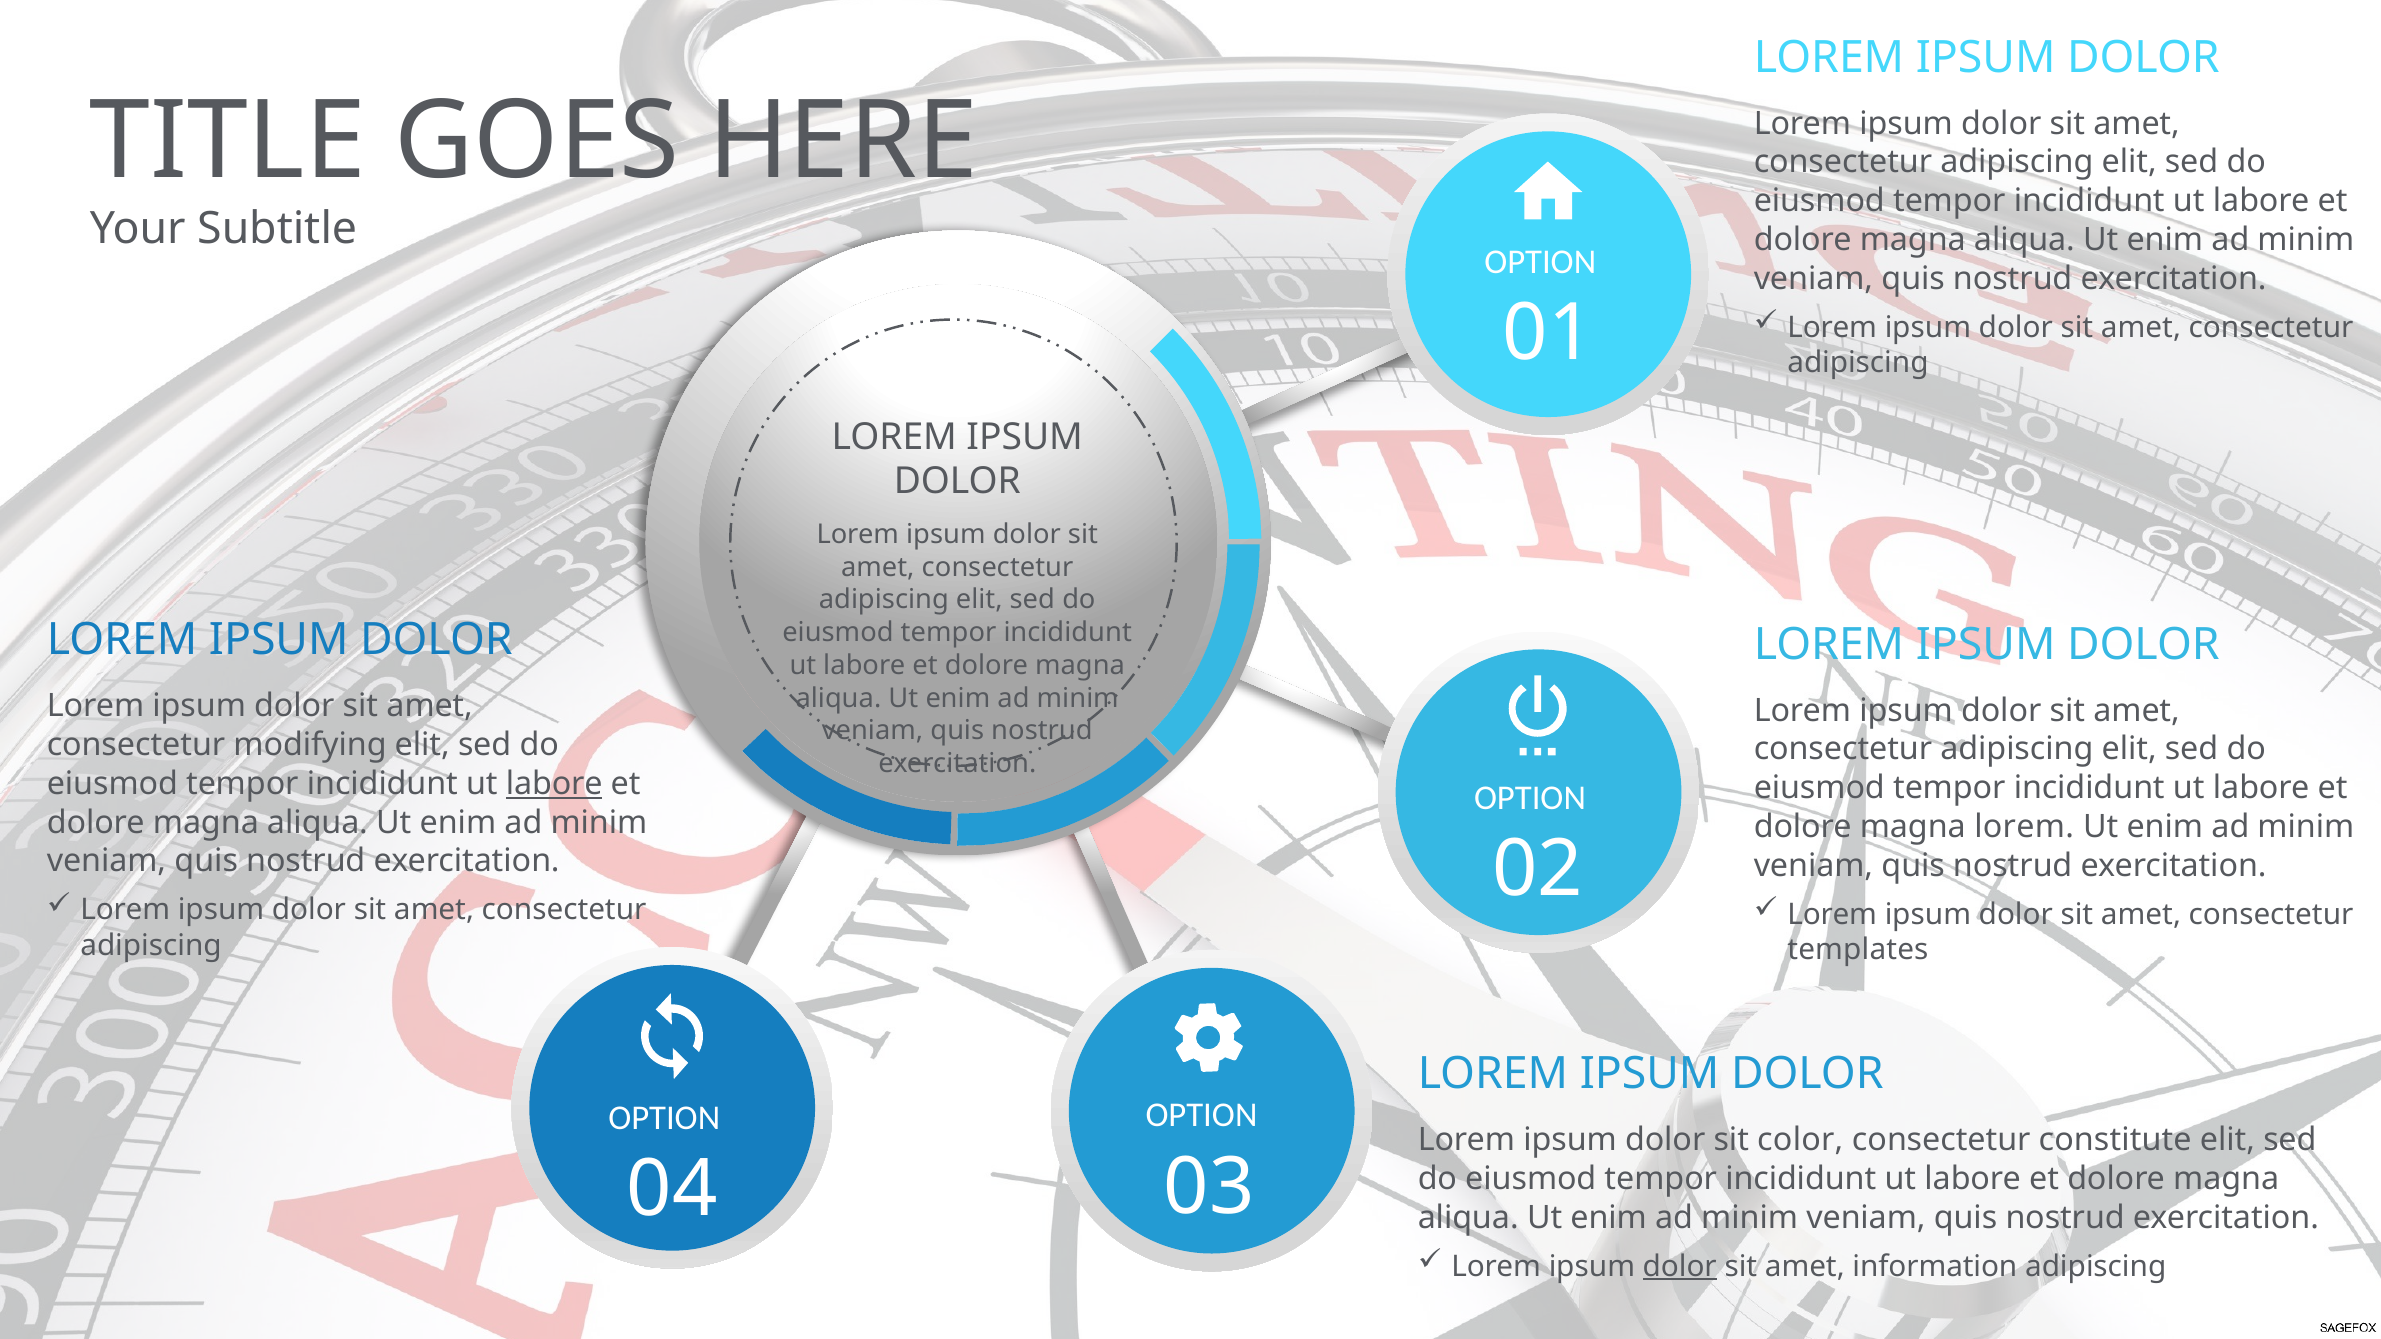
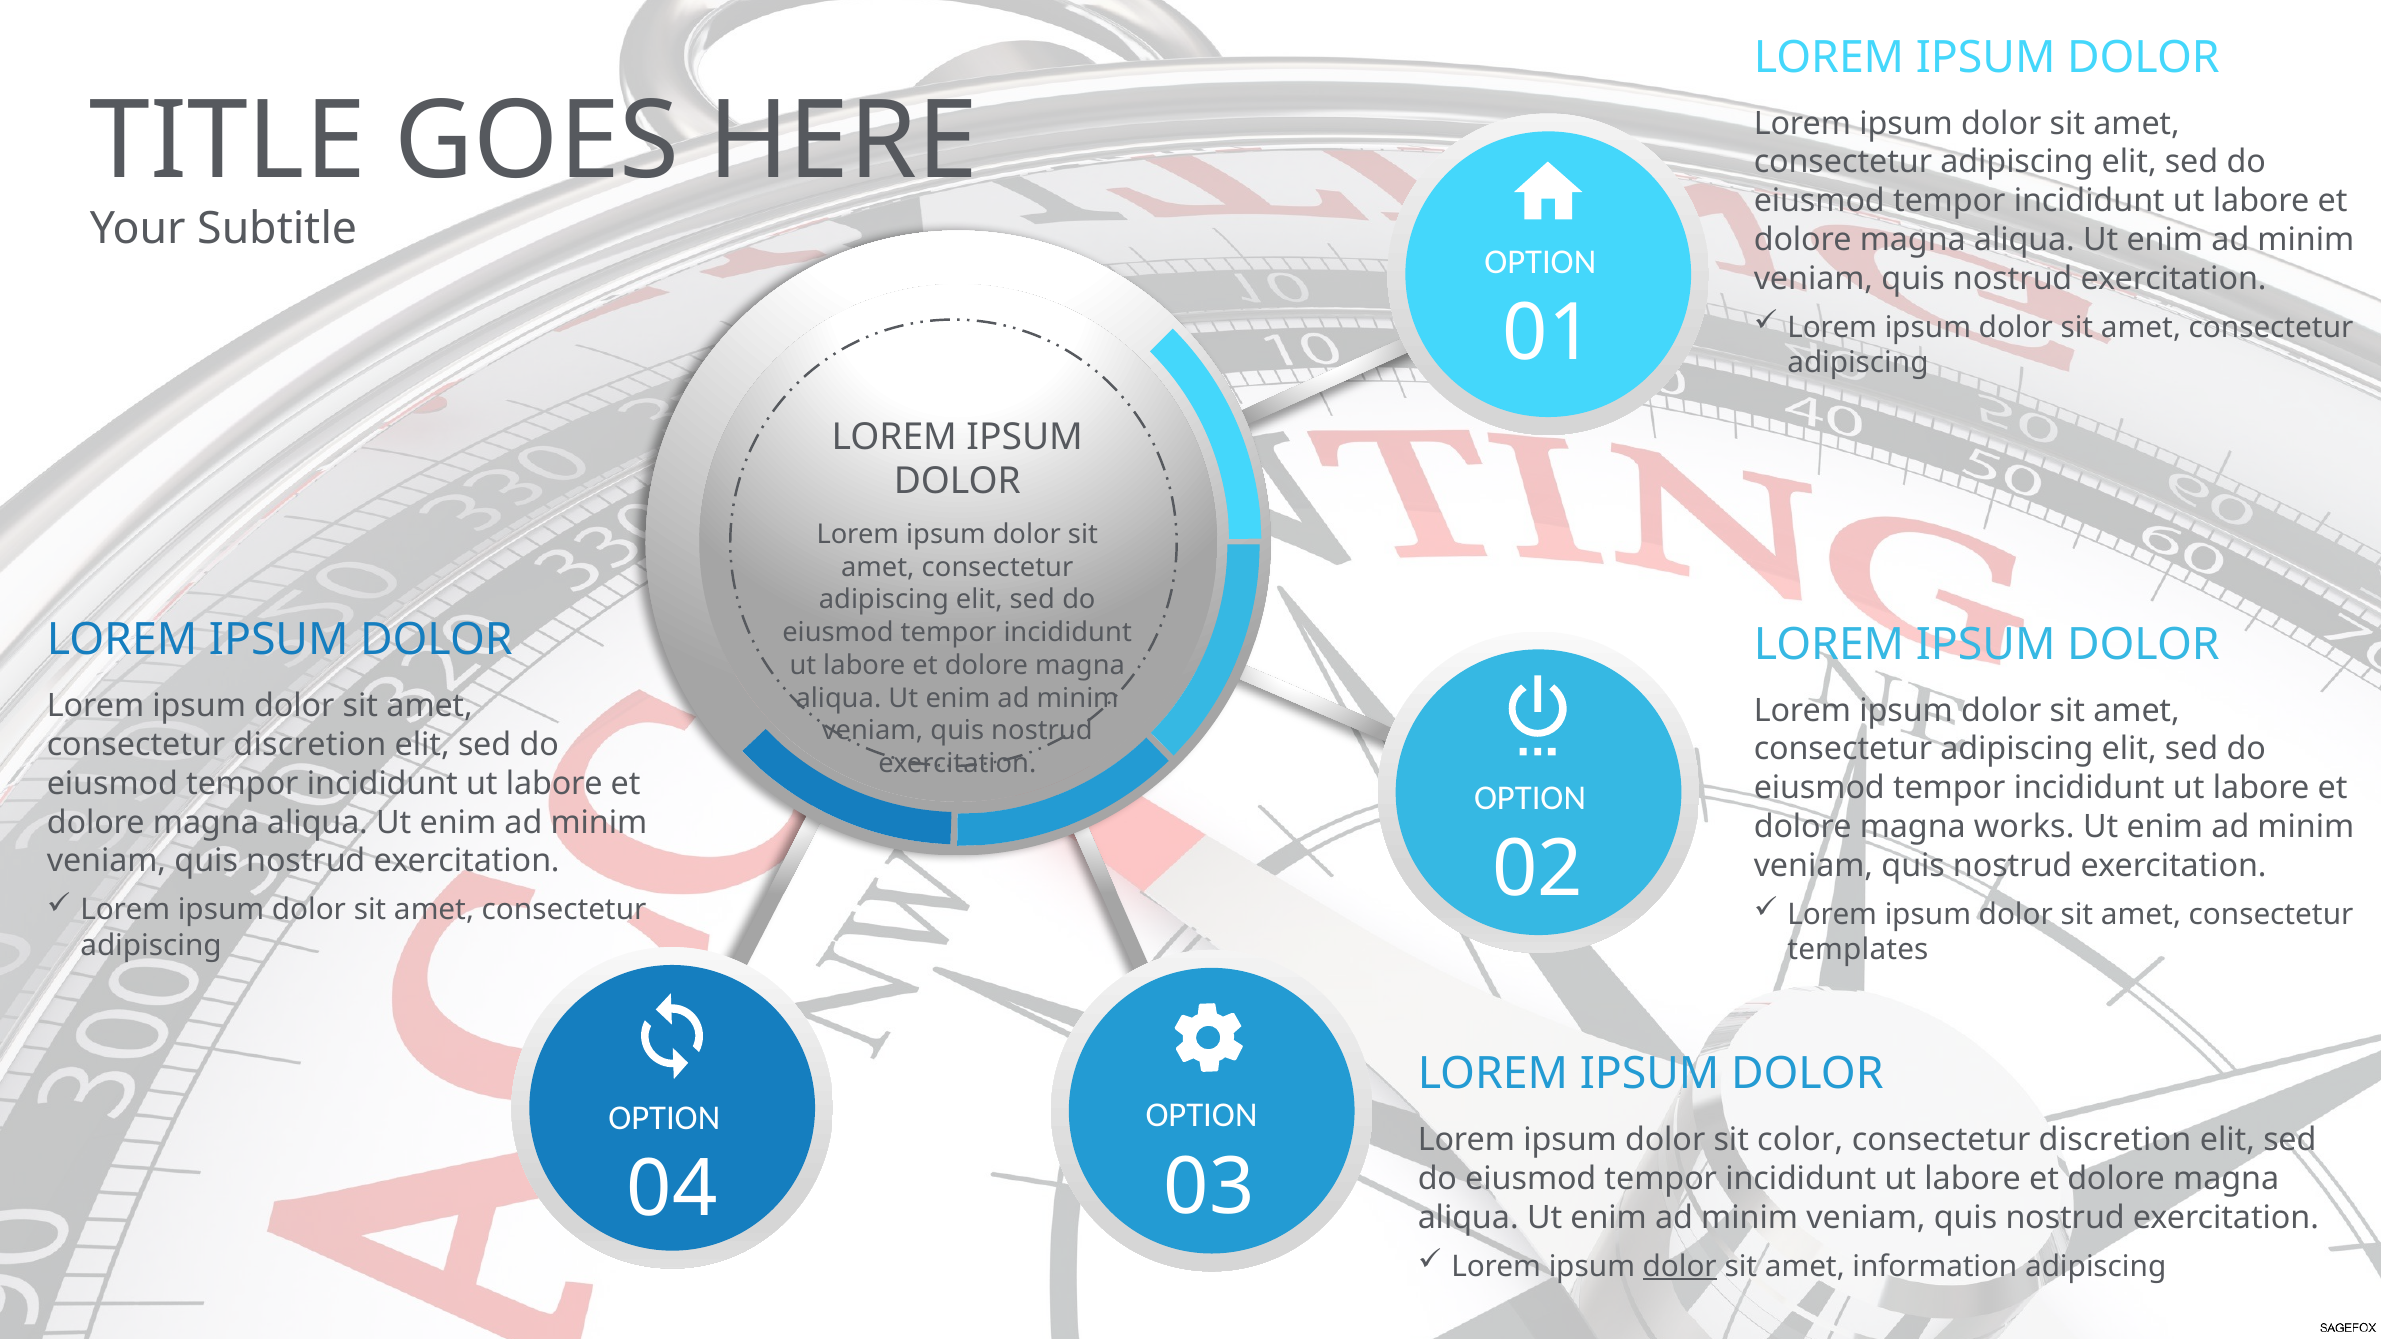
modifying at (310, 745): modifying -> discretion
labore at (554, 784) underline: present -> none
magna lorem: lorem -> works
constitute at (2115, 1140): constitute -> discretion
